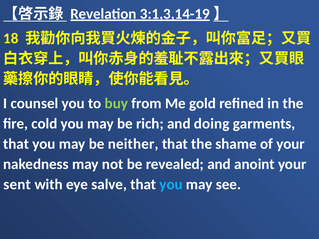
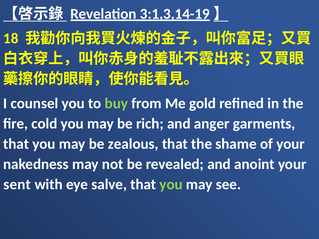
doing: doing -> anger
neither: neither -> zealous
you at (171, 185) colour: light blue -> light green
